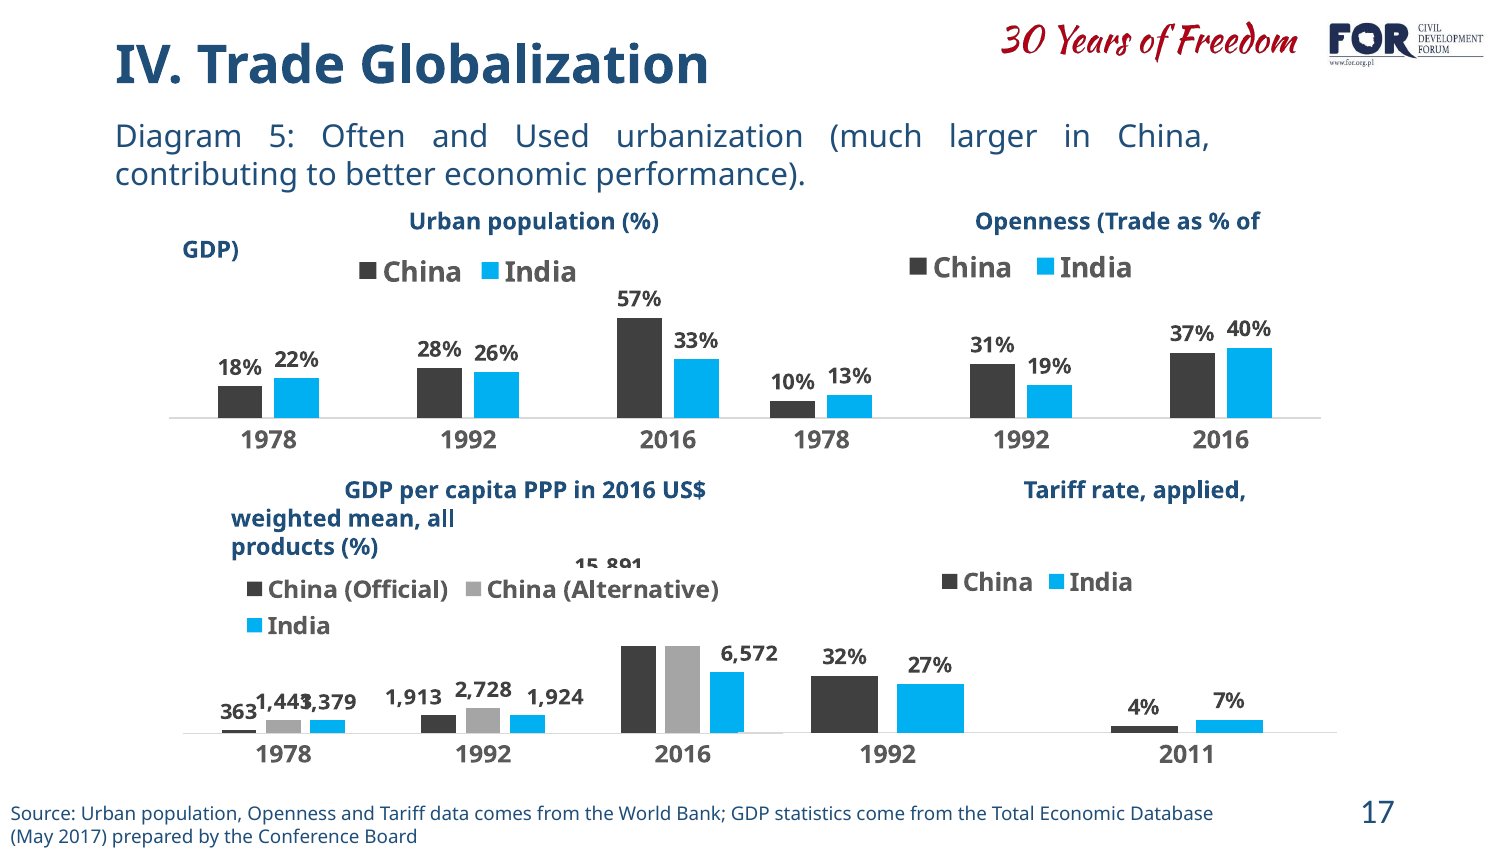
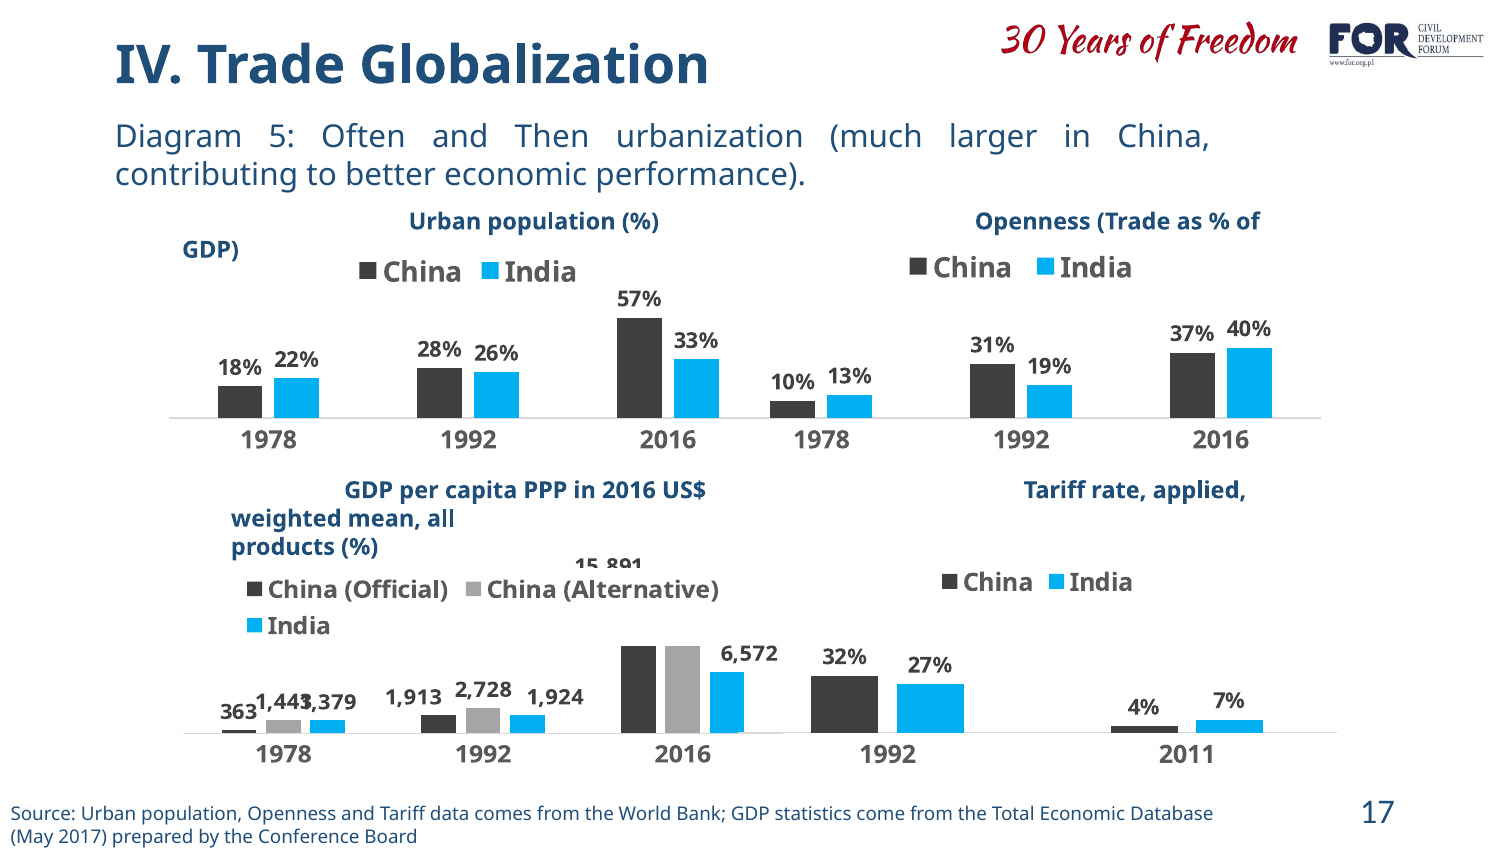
Used: Used -> Then
